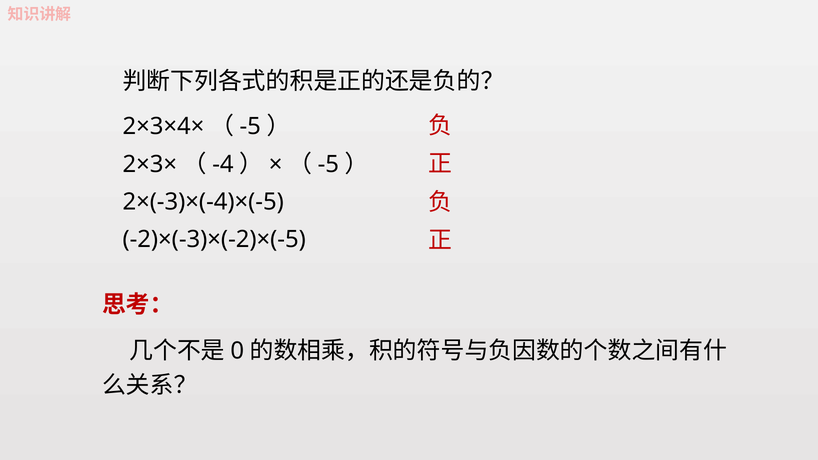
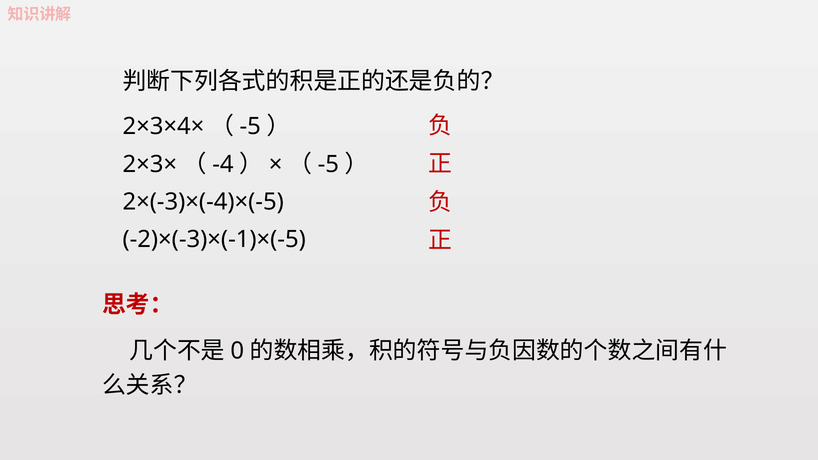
-2)×(-3)×(-2)×(-5: -2)×(-3)×(-2)×(-5 -> -2)×(-3)×(-1)×(-5
